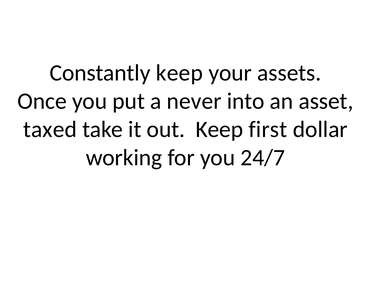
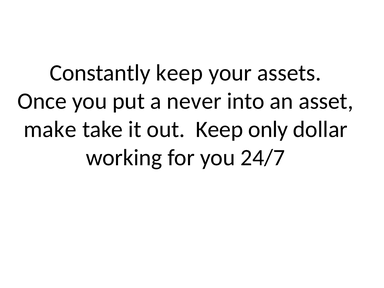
taxed: taxed -> make
first: first -> only
